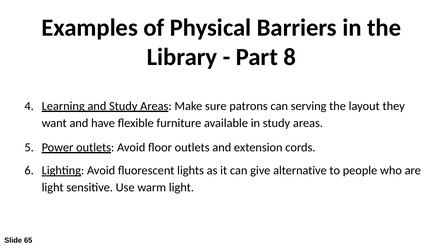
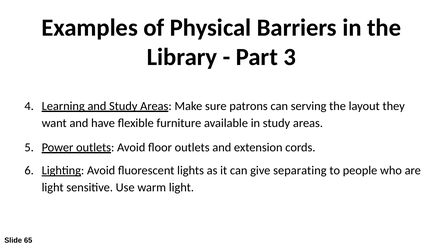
8: 8 -> 3
alternative: alternative -> separating
